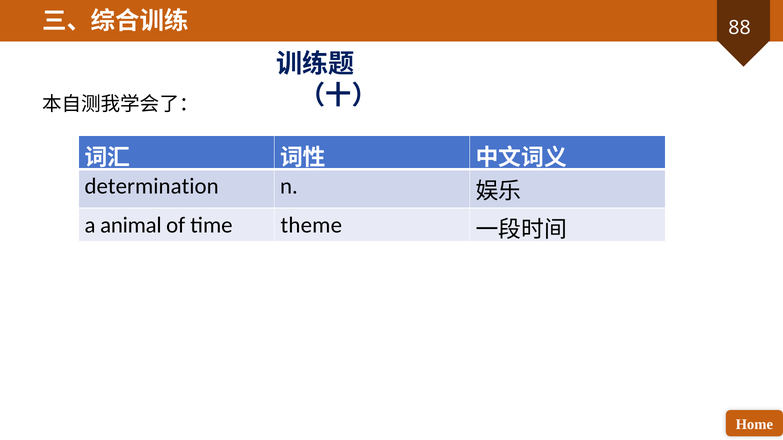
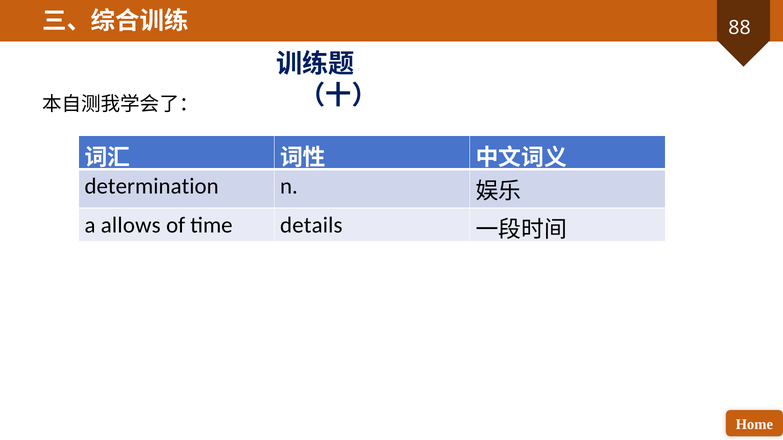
animal: animal -> allows
theme: theme -> details
